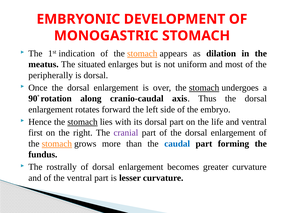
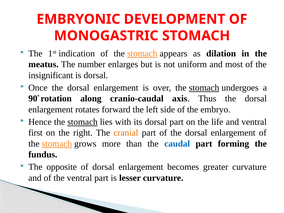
situated: situated -> number
peripherally: peripherally -> insignificant
cranial colour: purple -> orange
rostrally: rostrally -> opposite
